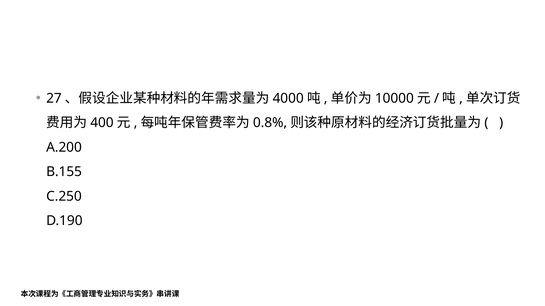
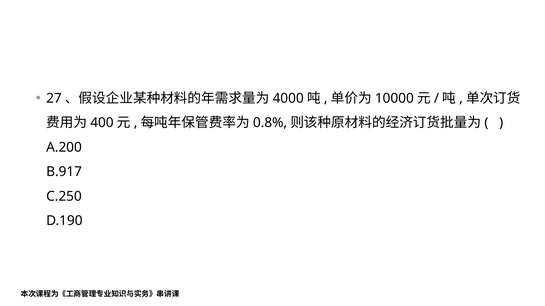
B.155: B.155 -> B.917
